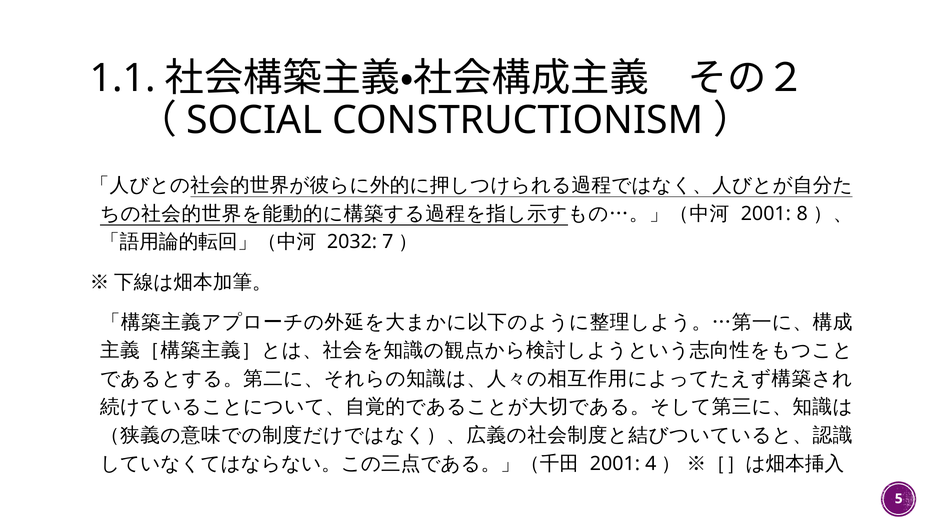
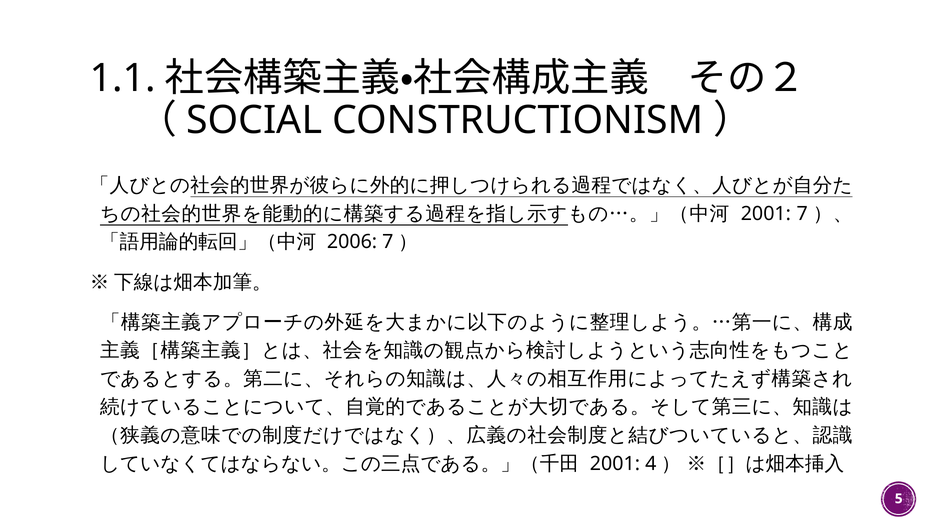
8: 8 -> 7
2032: 2032 -> 2006
